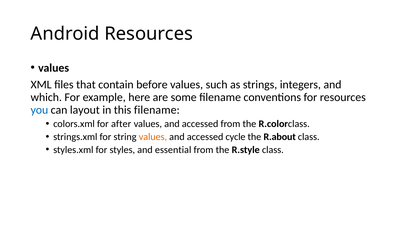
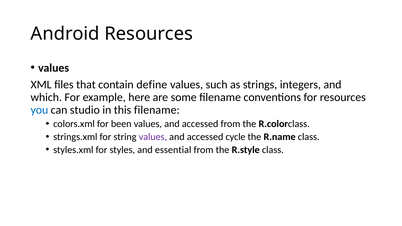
before: before -> define
layout: layout -> studio
after: after -> been
values at (153, 137) colour: orange -> purple
R.about: R.about -> R.name
